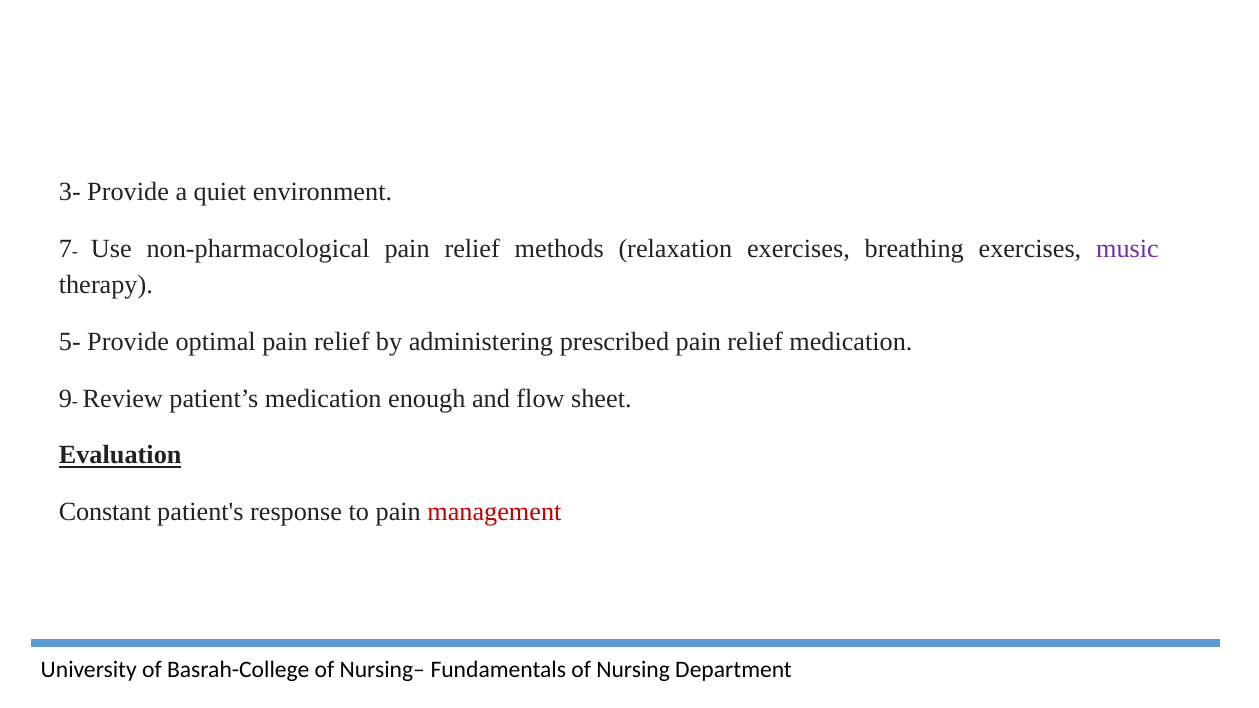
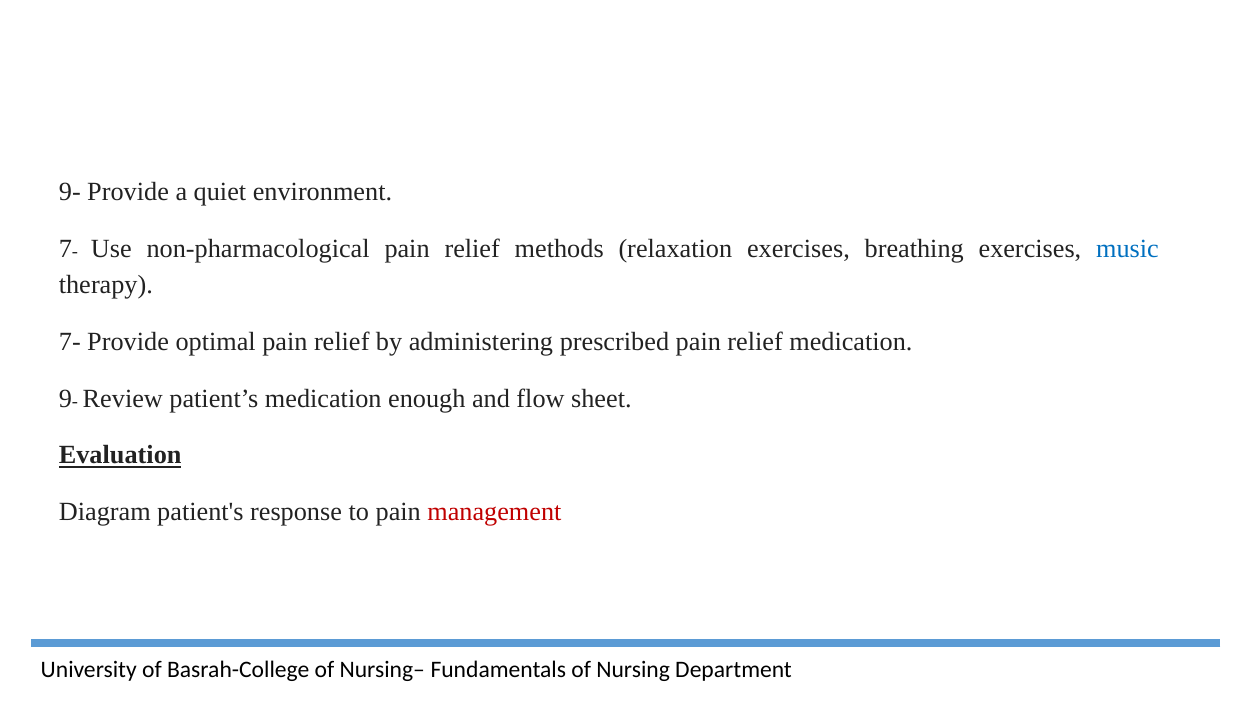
3-: 3- -> 9-
music colour: purple -> blue
5-: 5- -> 7-
Constant: Constant -> Diagram
